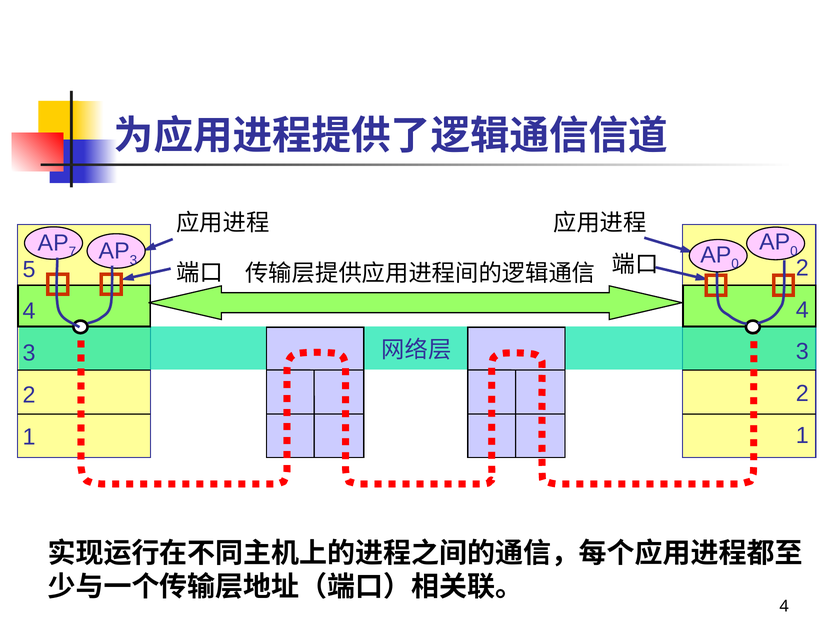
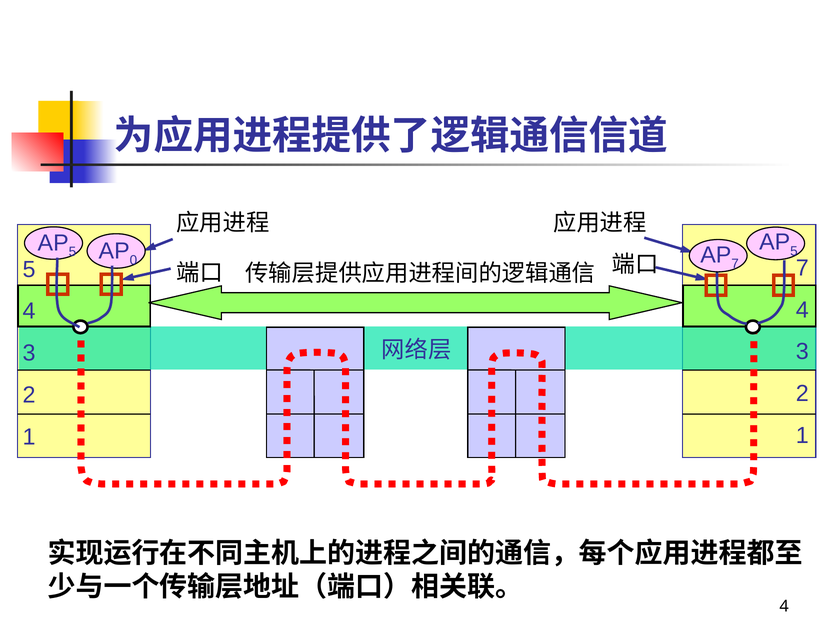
0 at (794, 251): 0 -> 5
7 at (72, 252): 7 -> 5
3 at (133, 260): 3 -> 0
0 at (735, 264): 0 -> 7
2 at (802, 268): 2 -> 7
